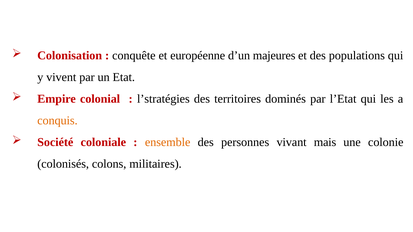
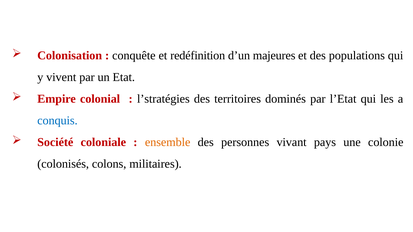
européenne: européenne -> redéfinition
conquis colour: orange -> blue
mais: mais -> pays
